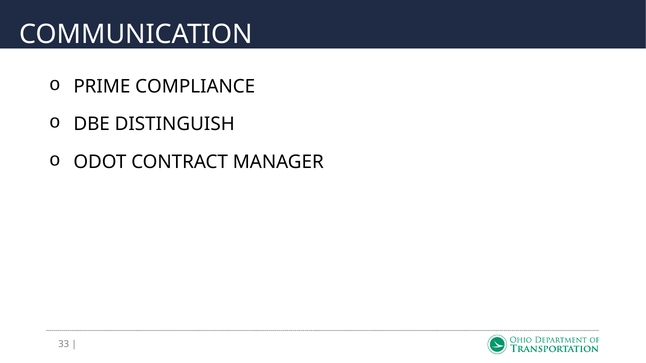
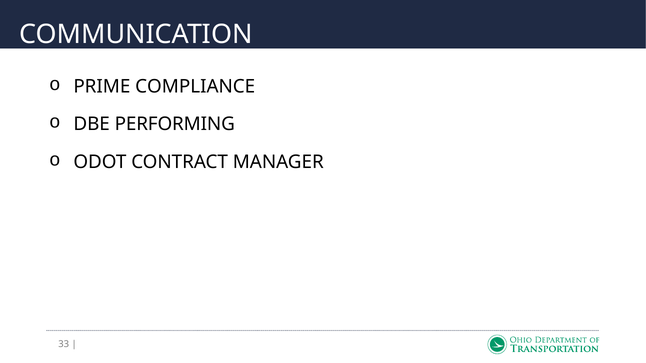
DISTINGUISH: DISTINGUISH -> PERFORMING
